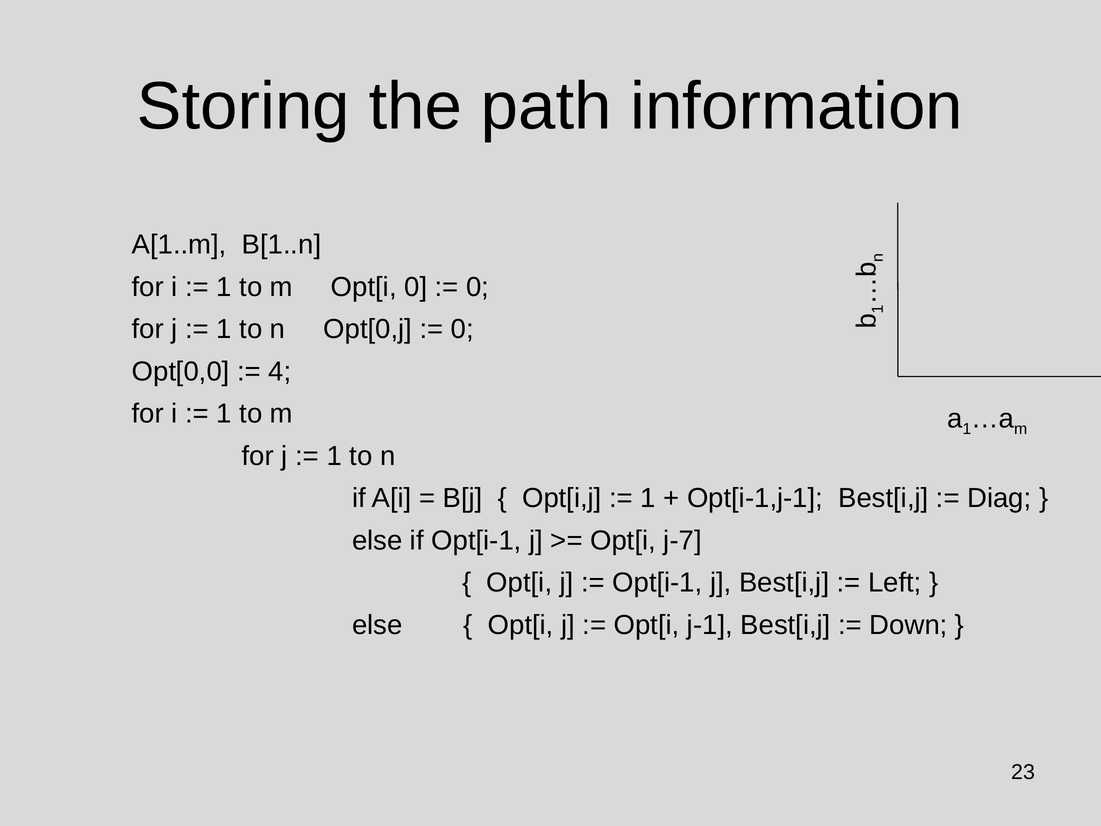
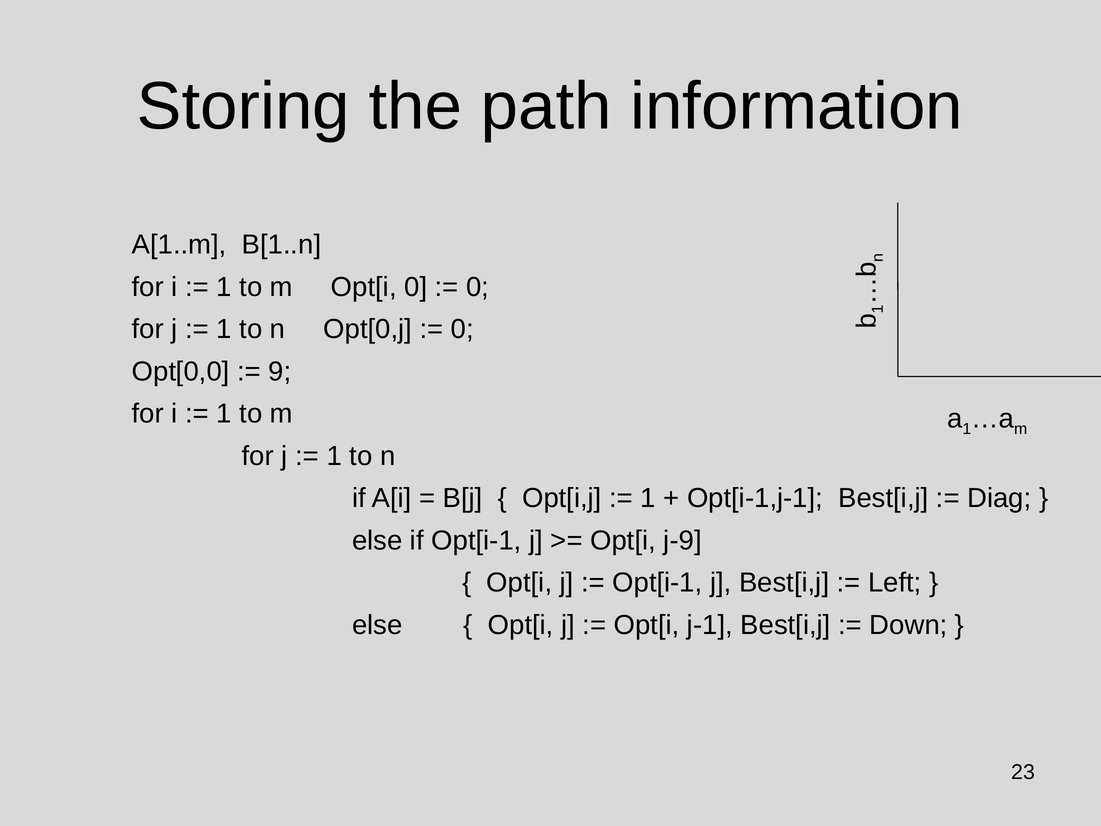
4: 4 -> 9
j-7: j-7 -> j-9
